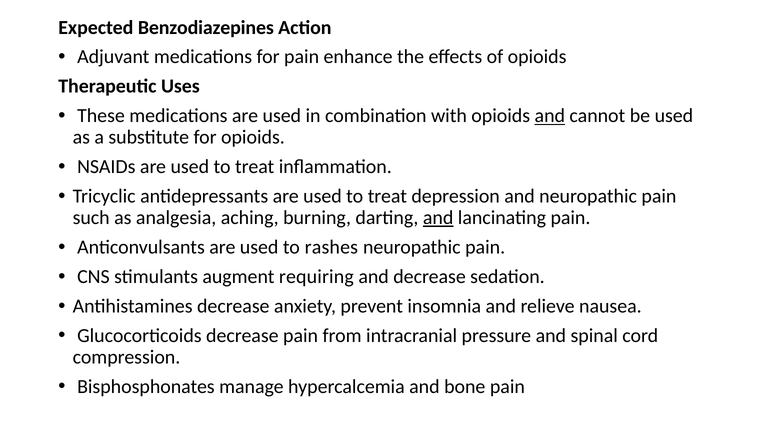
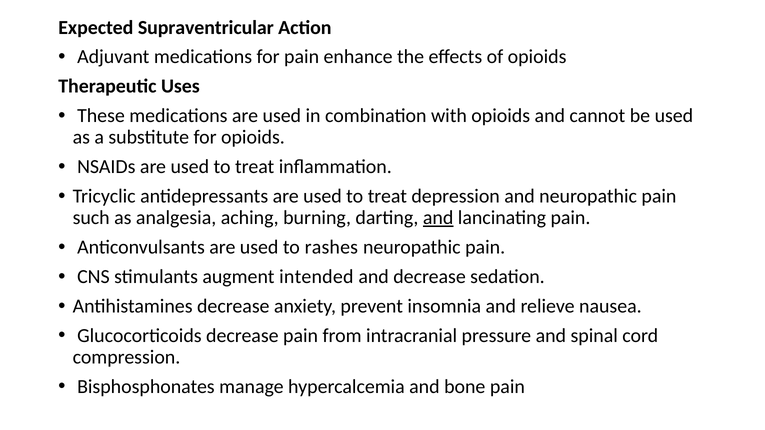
Benzodiazepines: Benzodiazepines -> Supraventricular
and at (550, 116) underline: present -> none
requiring: requiring -> intended
